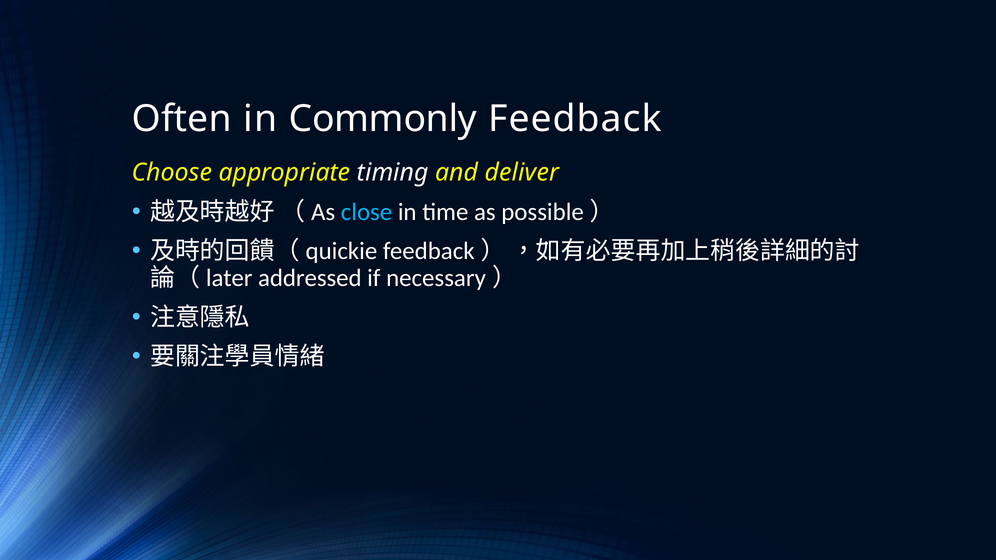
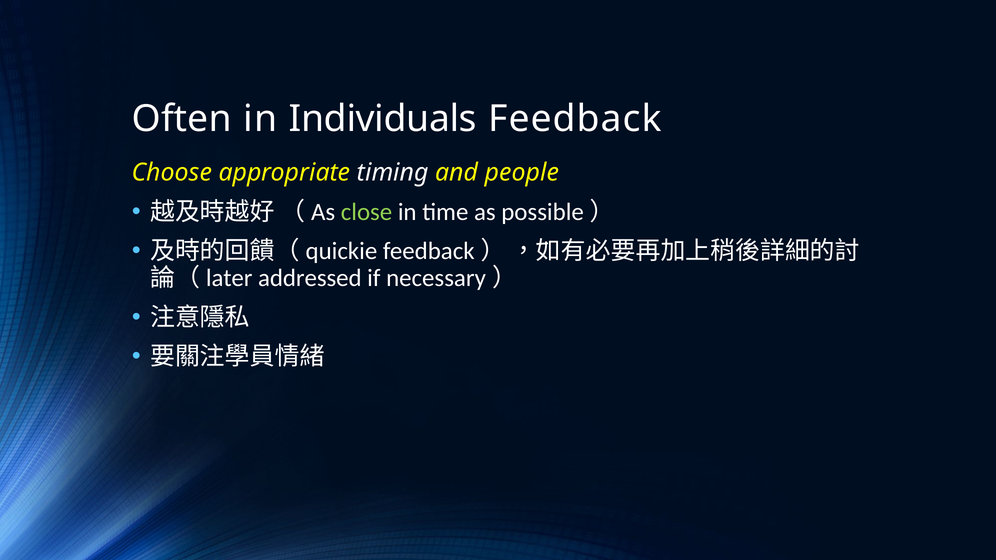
Commonly: Commonly -> Individuals
deliver: deliver -> people
close colour: light blue -> light green
